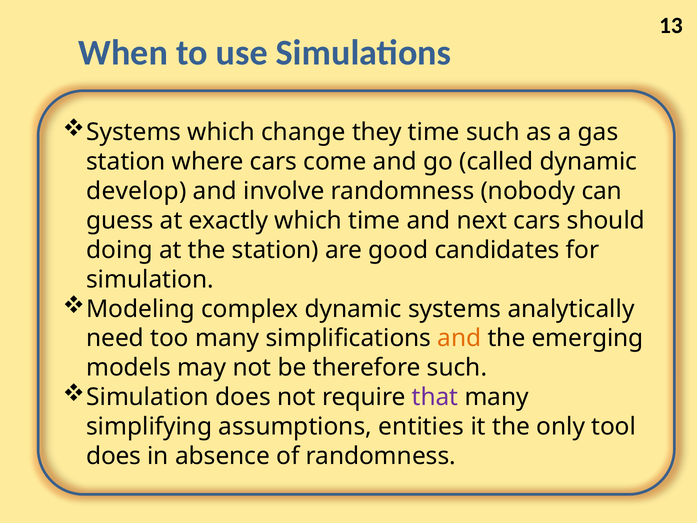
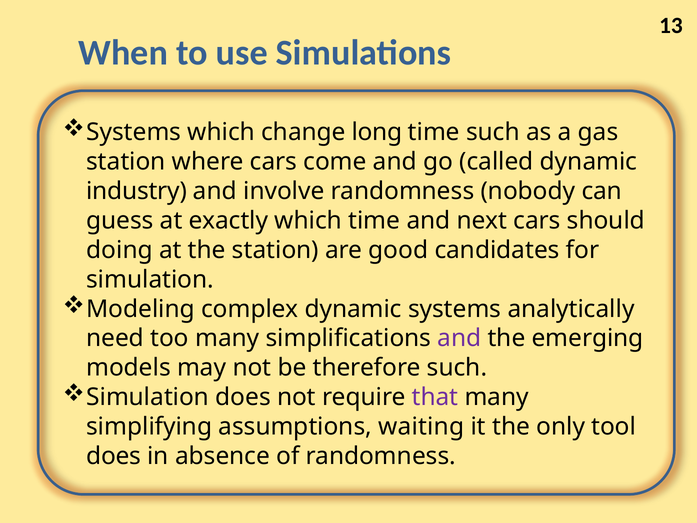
they: they -> long
develop: develop -> industry
and at (459, 338) colour: orange -> purple
entities: entities -> waiting
